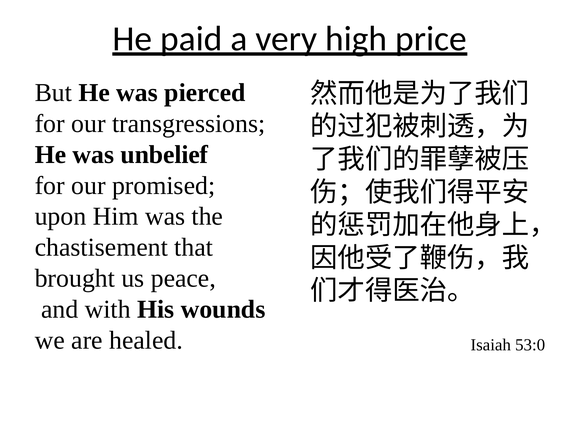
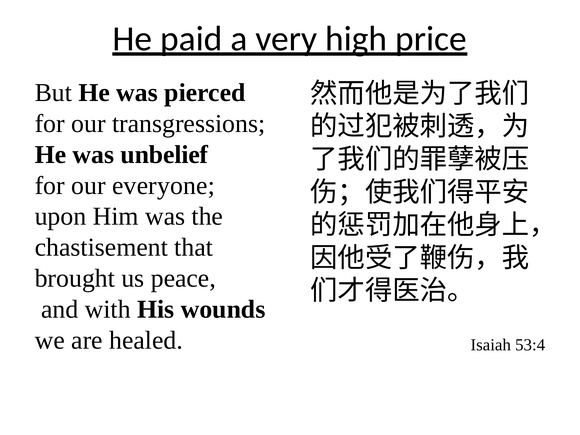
promised: promised -> everyone
53:0: 53:0 -> 53:4
